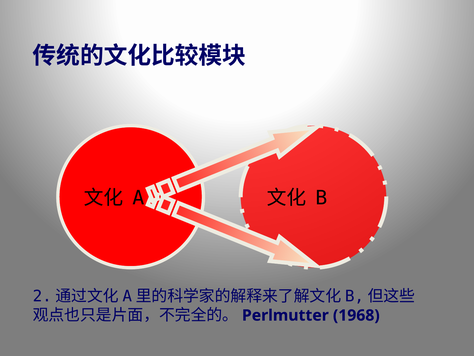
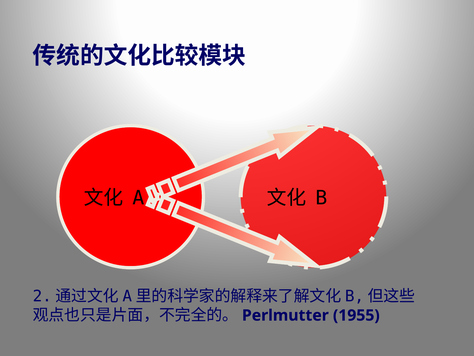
1968: 1968 -> 1955
